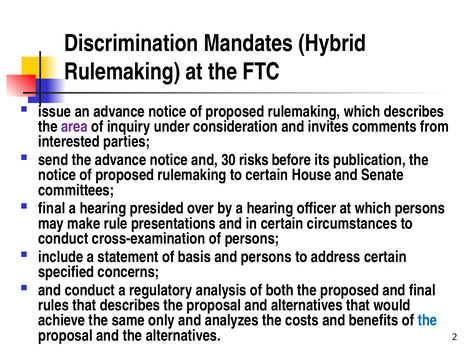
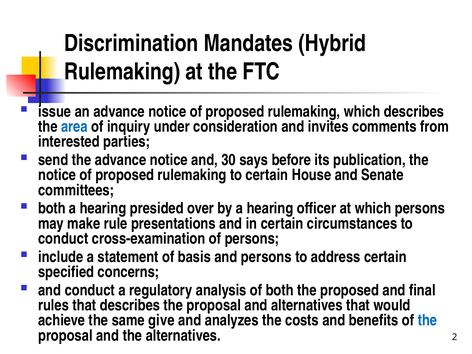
area colour: purple -> blue
risks: risks -> says
final at (52, 208): final -> both
only: only -> give
